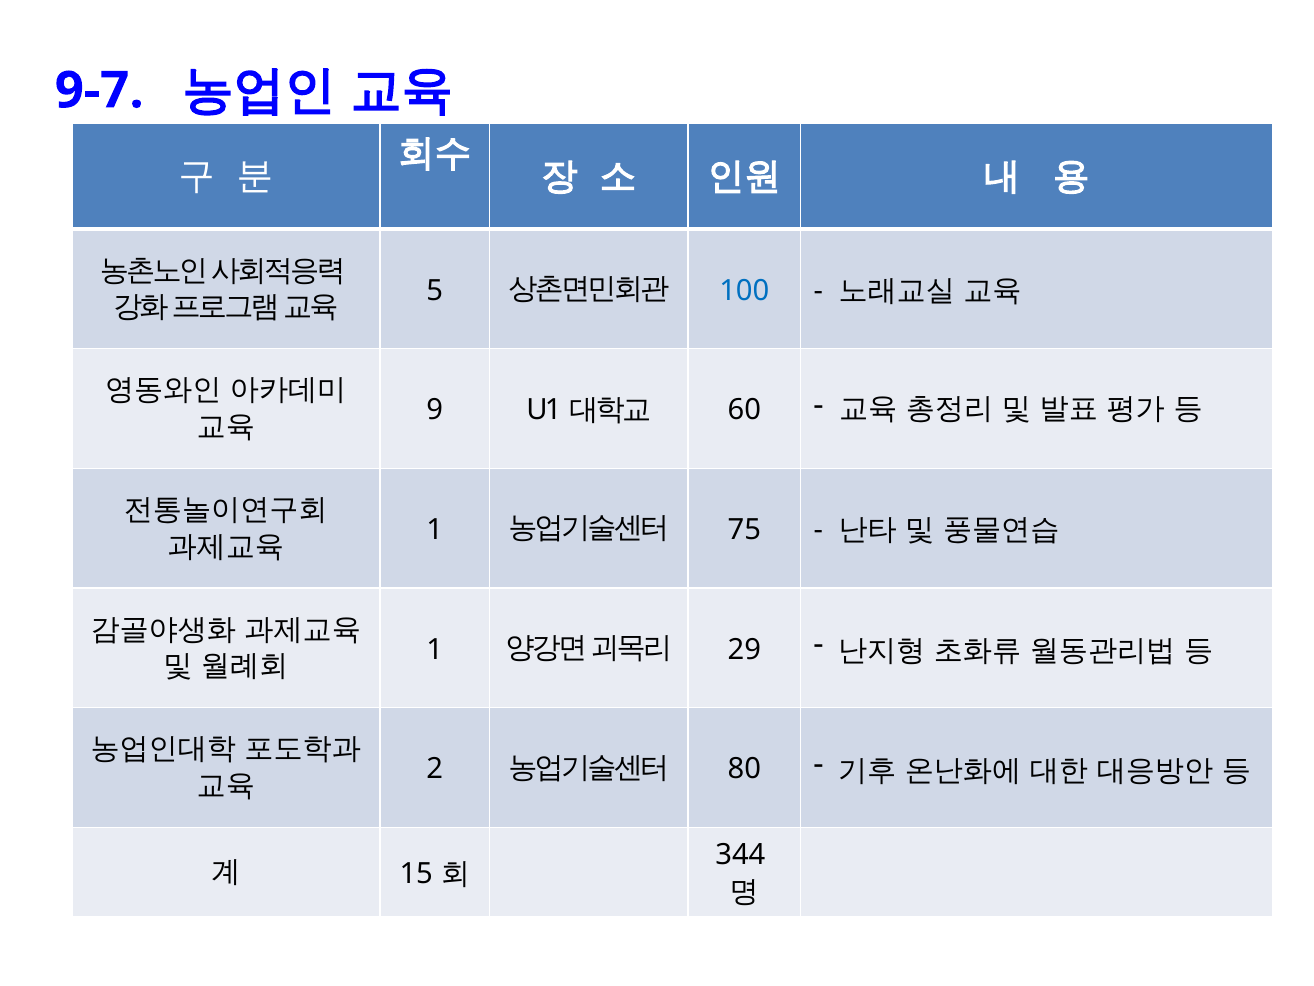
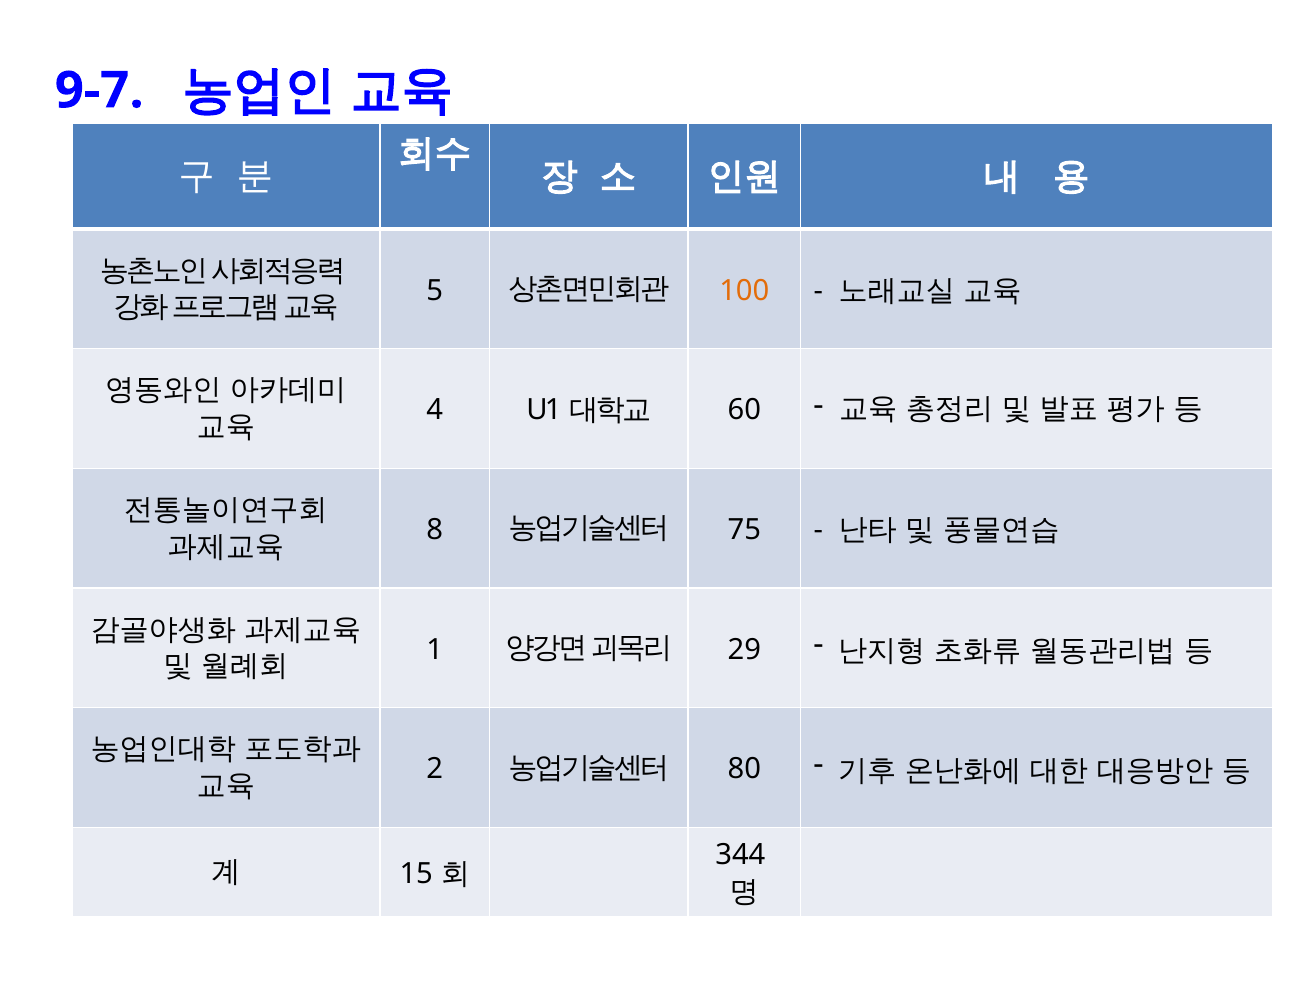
100 colour: blue -> orange
9: 9 -> 4
1 at (435, 530): 1 -> 8
